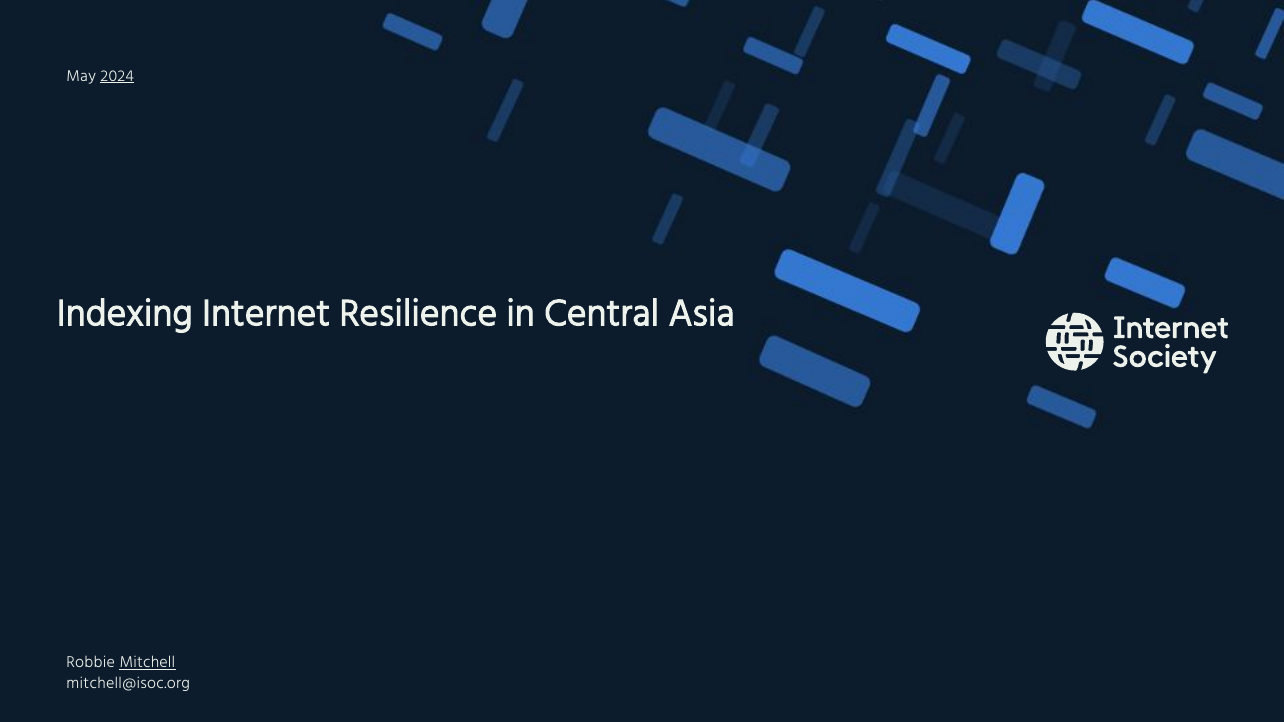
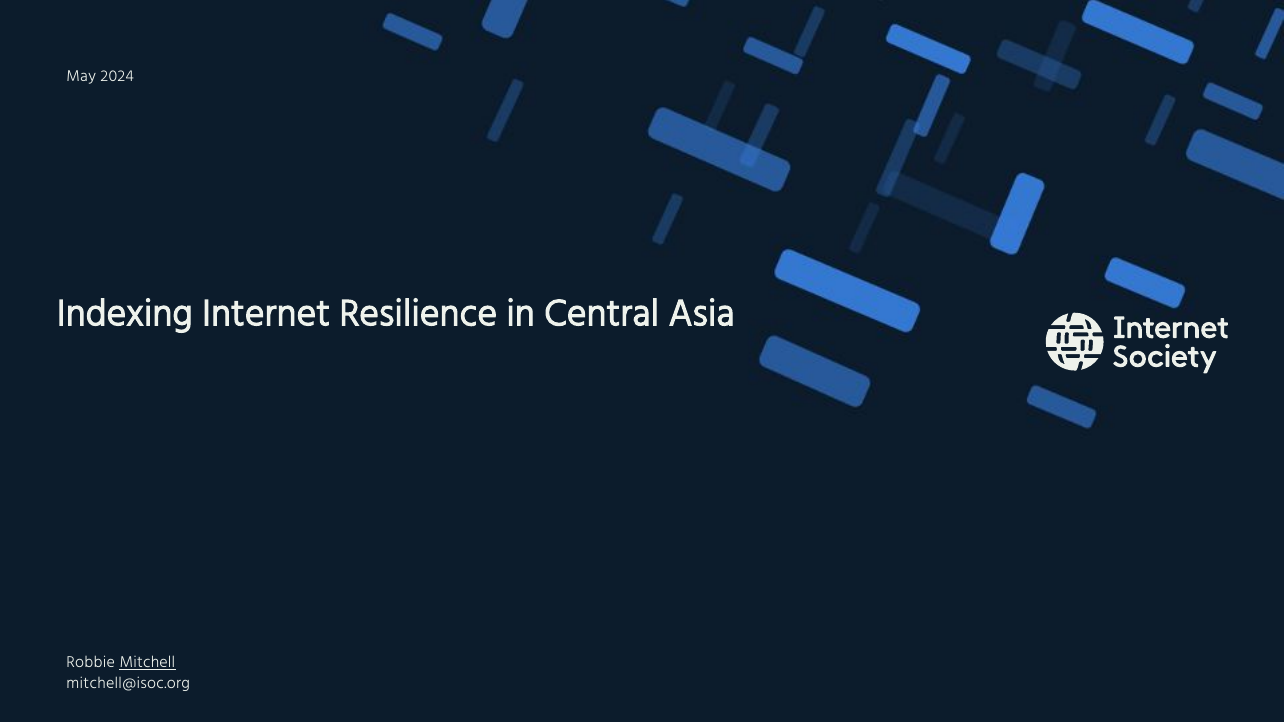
2024 underline: present -> none
